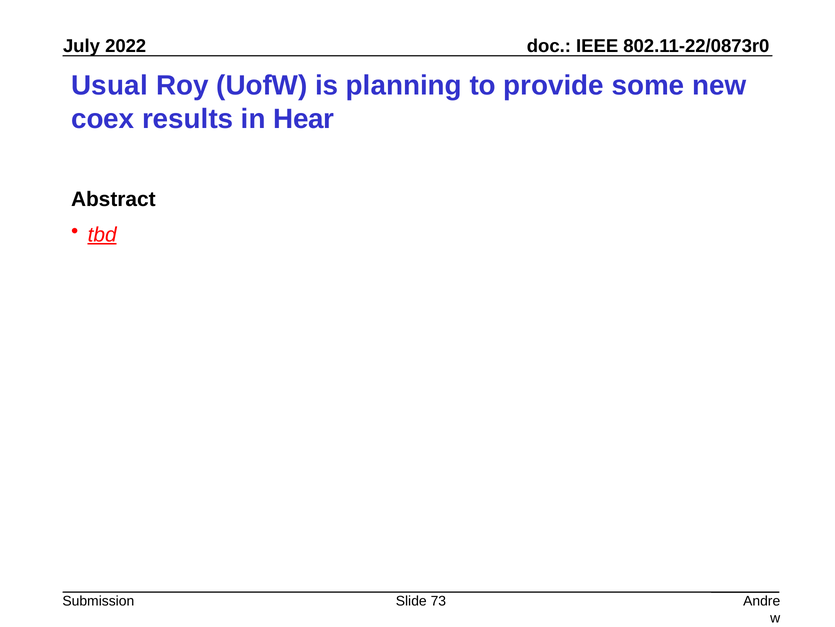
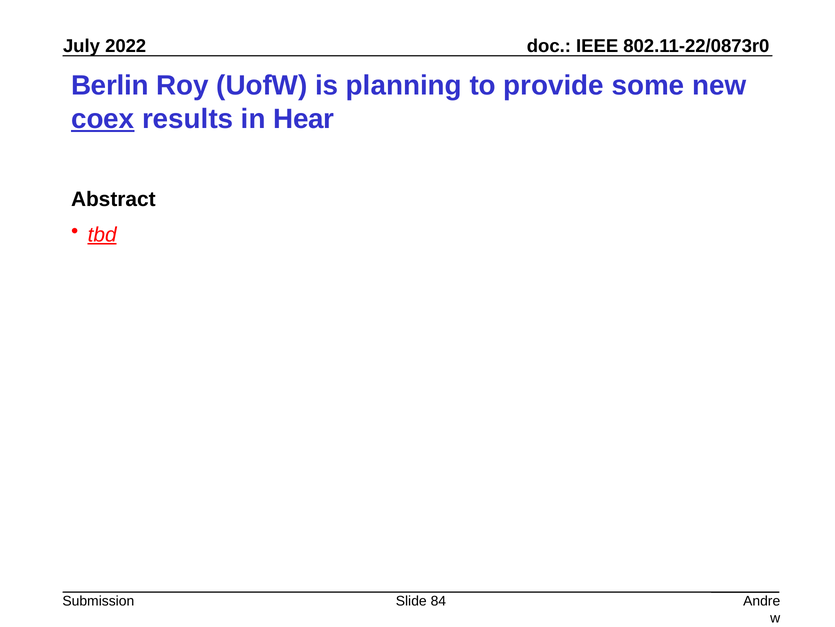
Usual: Usual -> Berlin
coex underline: none -> present
73: 73 -> 84
